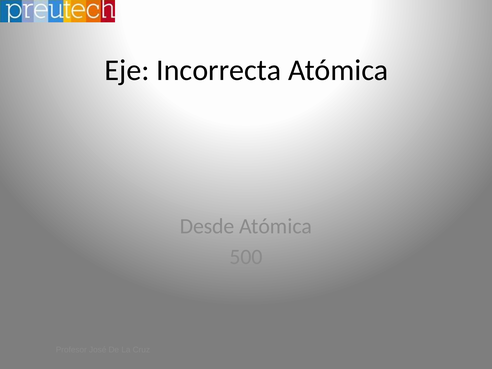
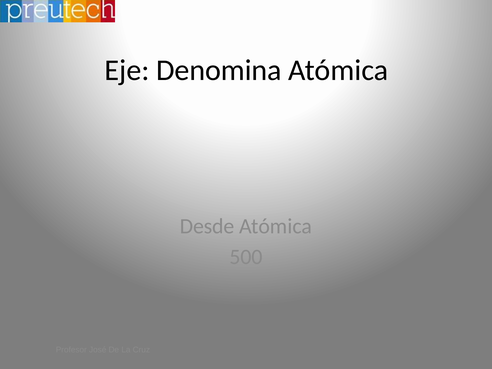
Incorrecta: Incorrecta -> Denomina
